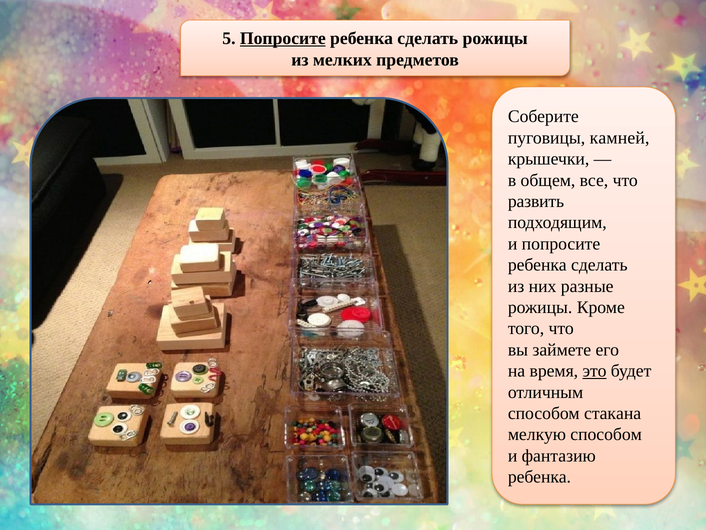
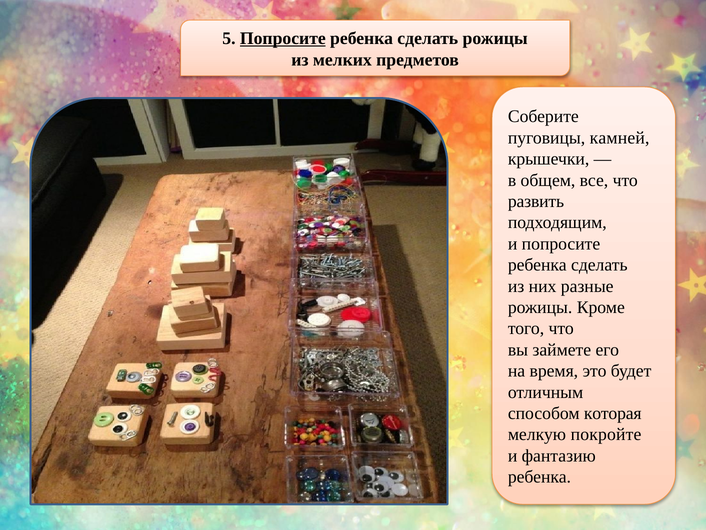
это underline: present -> none
стакана: стакана -> которая
мелкую способом: способом -> покройте
